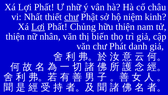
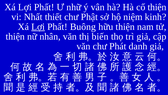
cố châu: châu -> thiện
chư at (71, 17) underline: present -> none
Chủng: Chủng -> Buông
